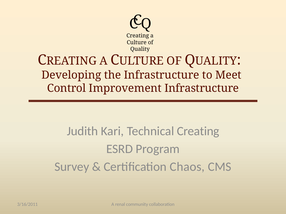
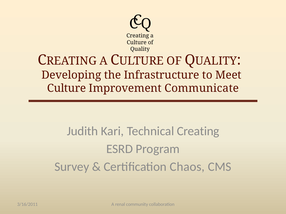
Control at (67, 88): Control -> Culture
Improvement Infrastructure: Infrastructure -> Communicate
